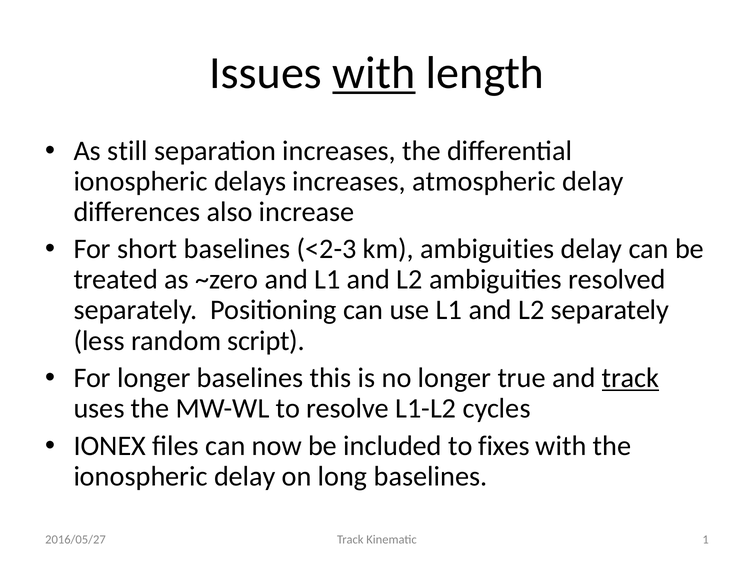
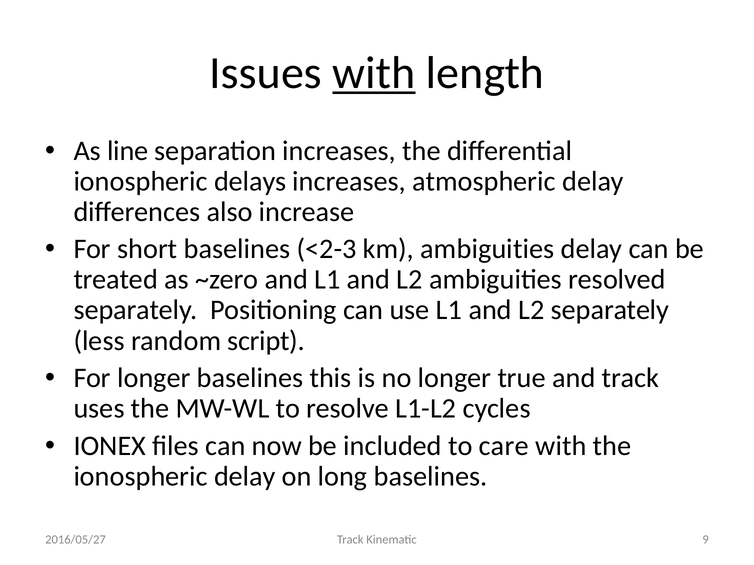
still: still -> line
track at (630, 378) underline: present -> none
fixes: fixes -> care
1: 1 -> 9
